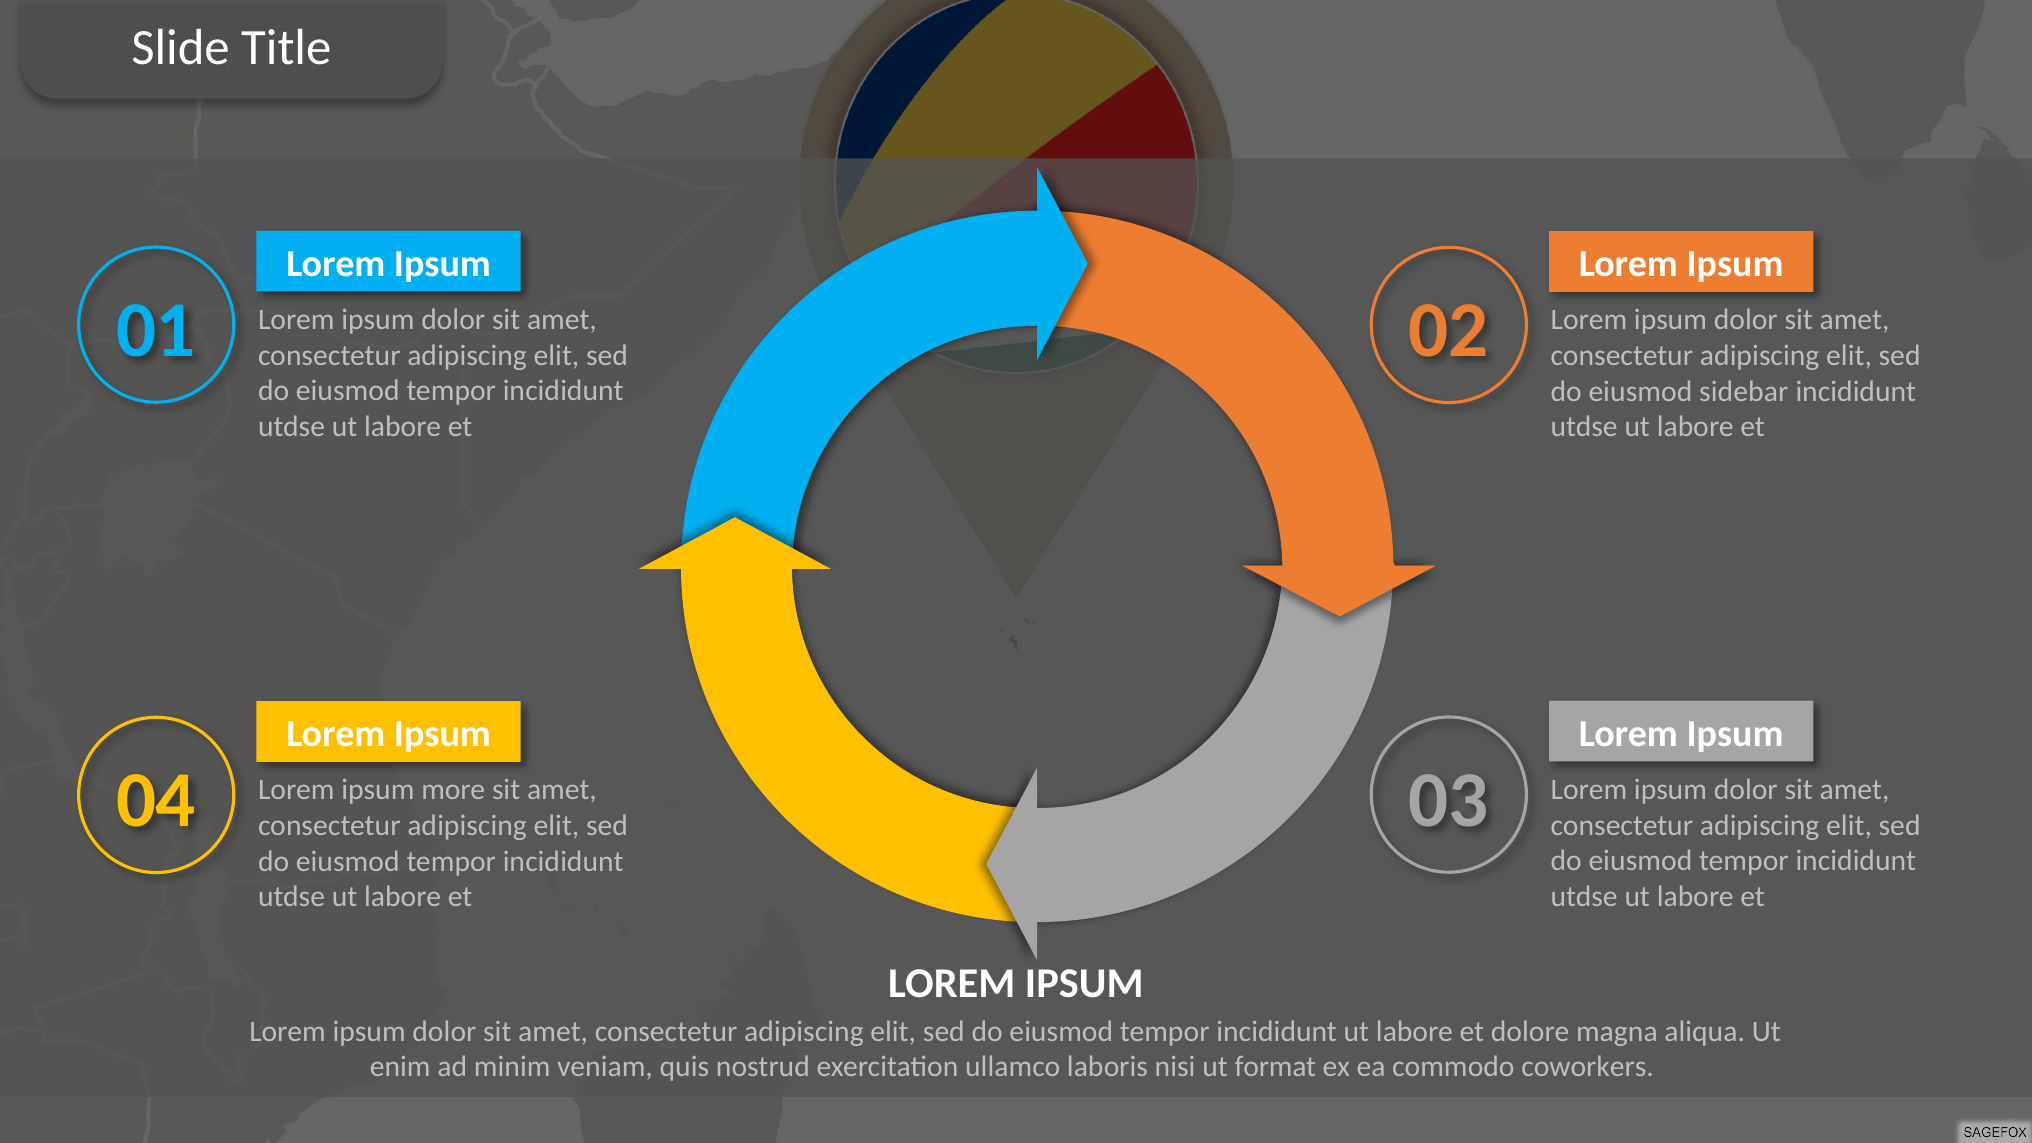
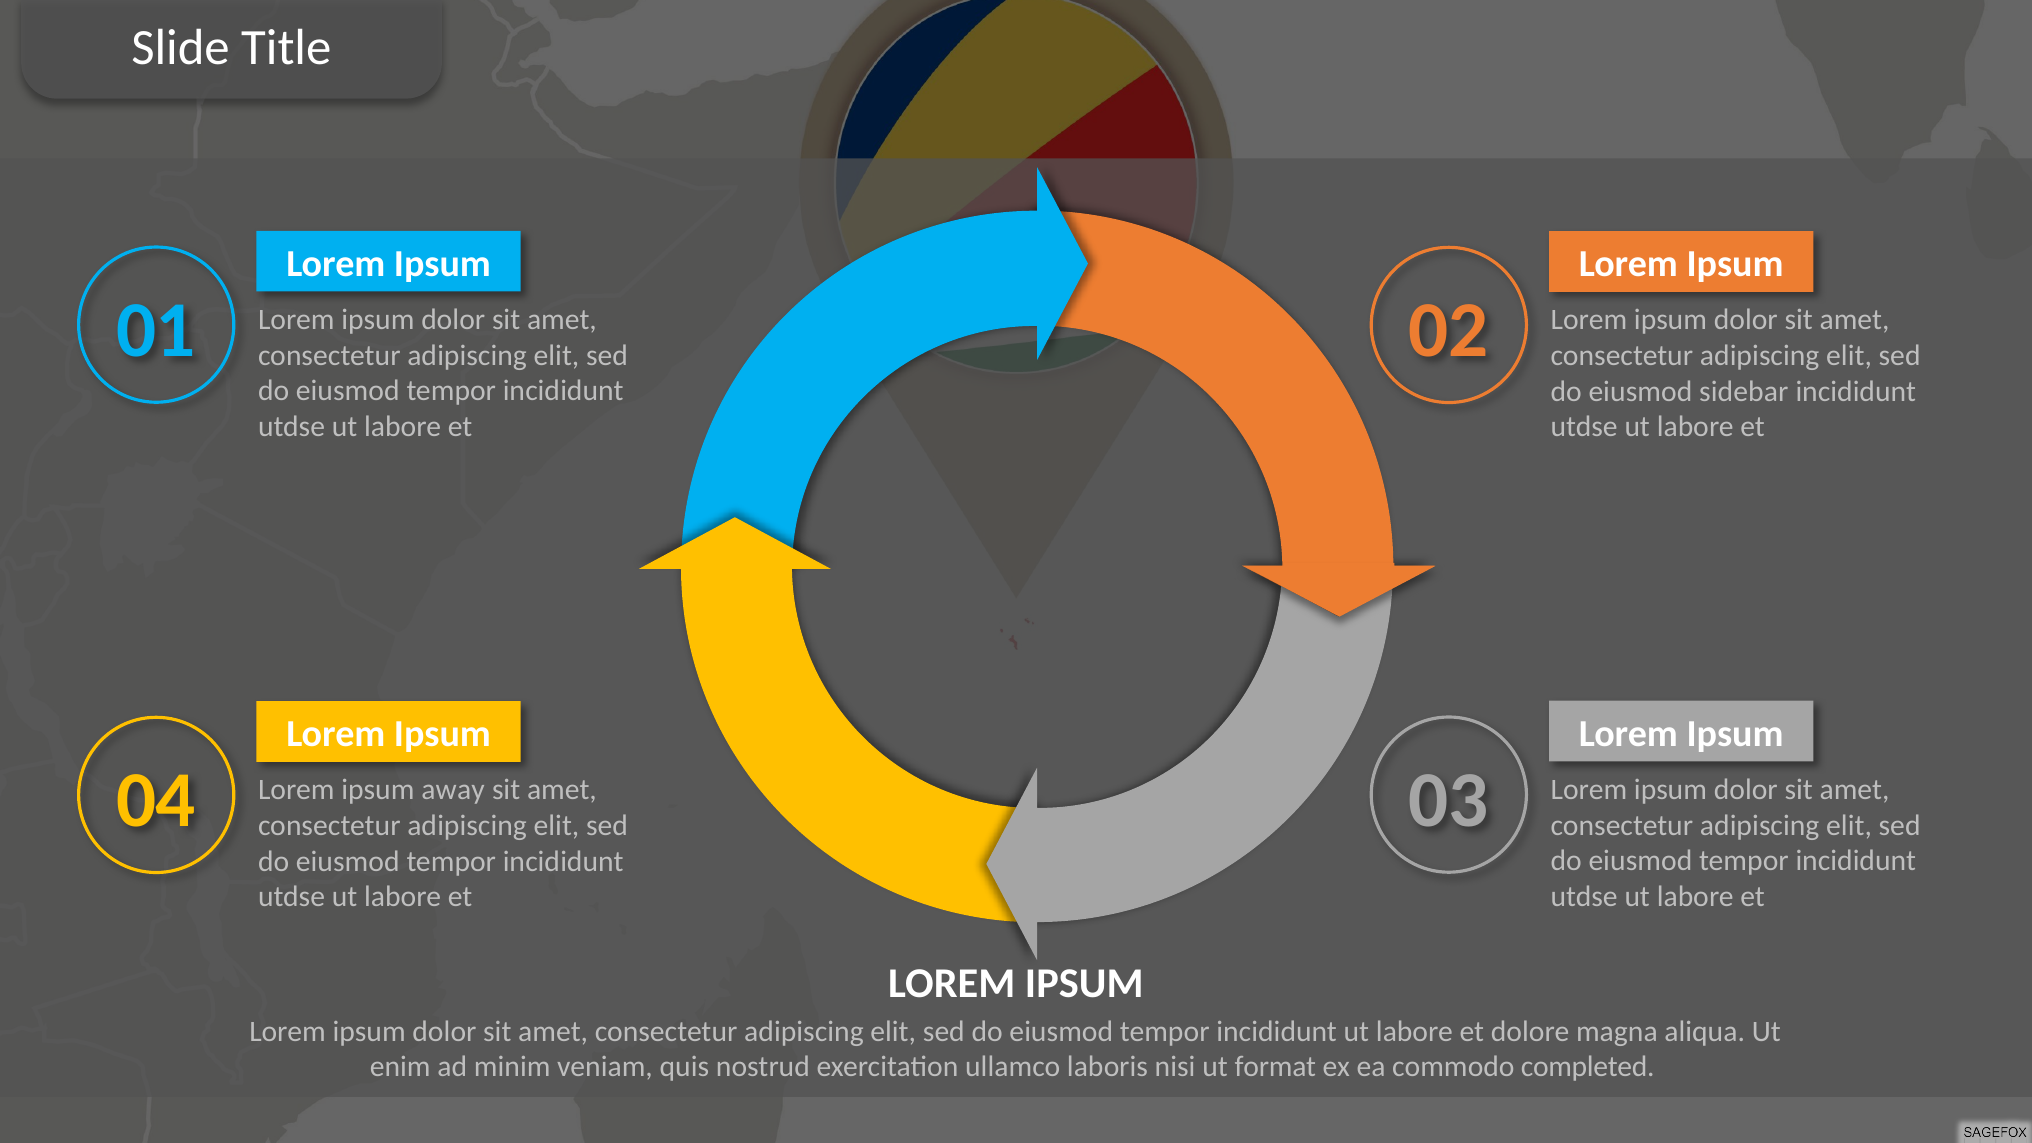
more: more -> away
coworkers: coworkers -> completed
